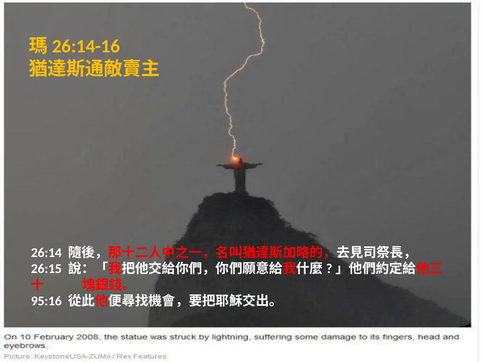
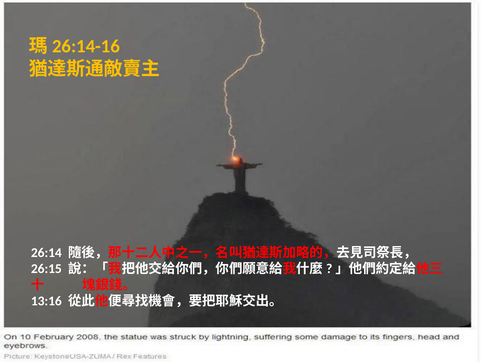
95:16: 95:16 -> 13:16
